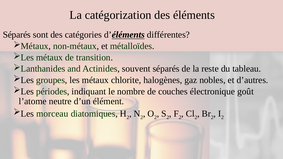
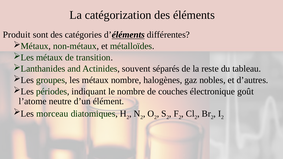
Séparés at (17, 35): Séparés -> Produit
métaux chlorite: chlorite -> nombre
